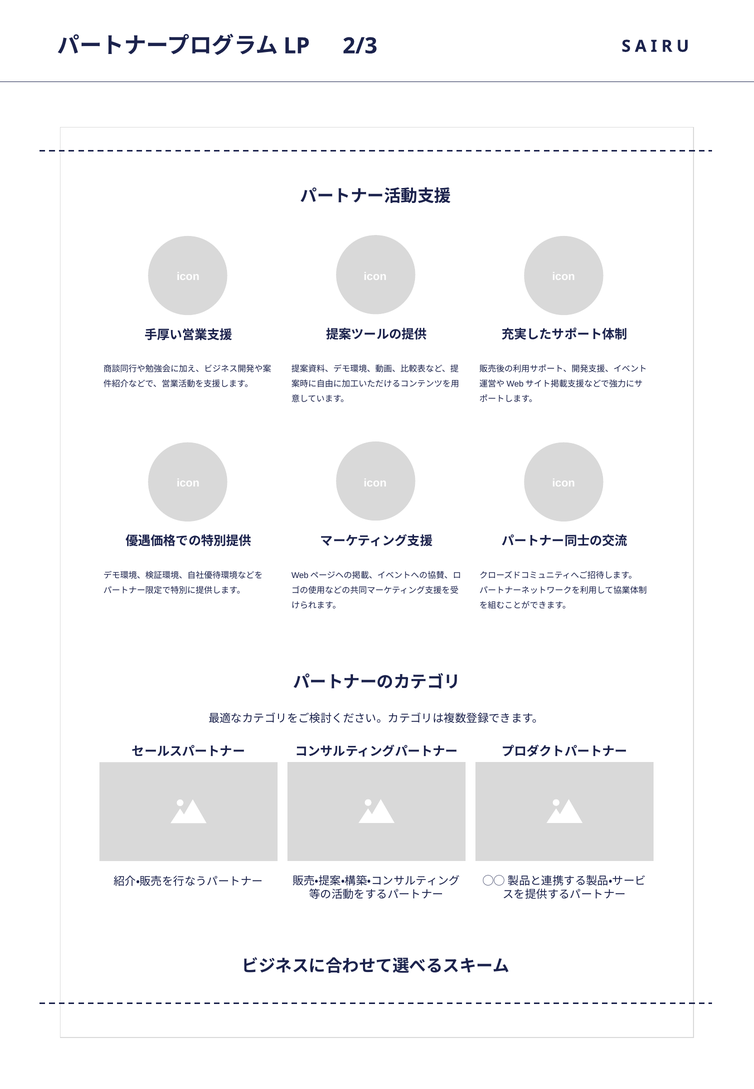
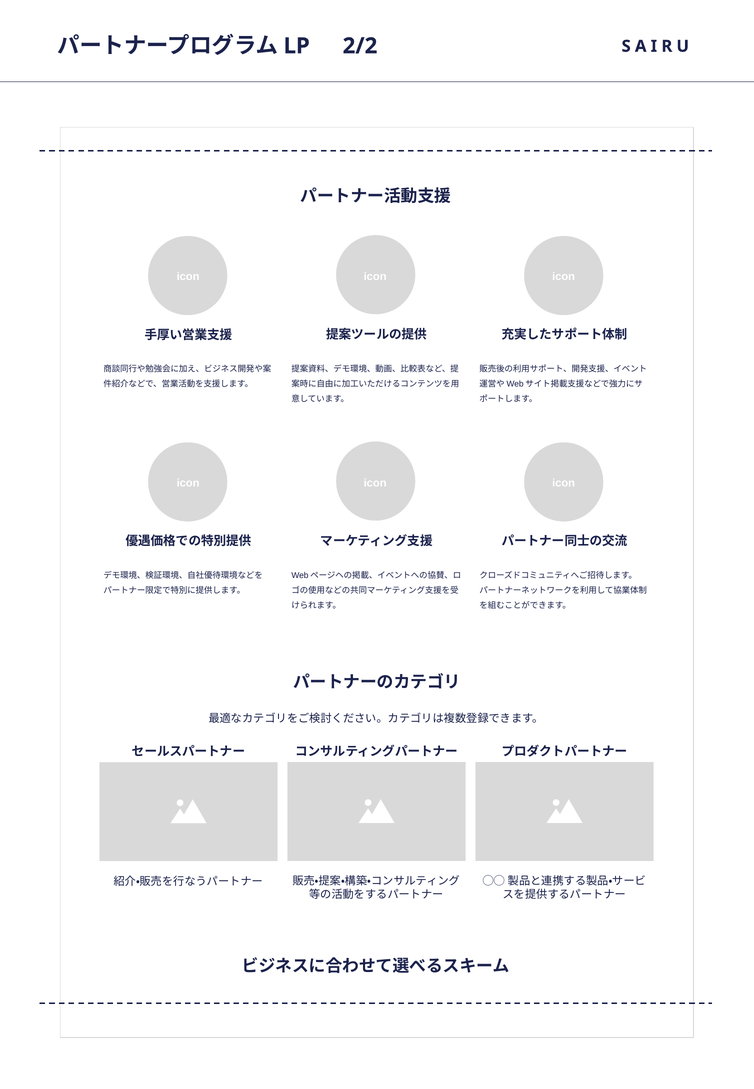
2/3: 2/3 -> 2/2
